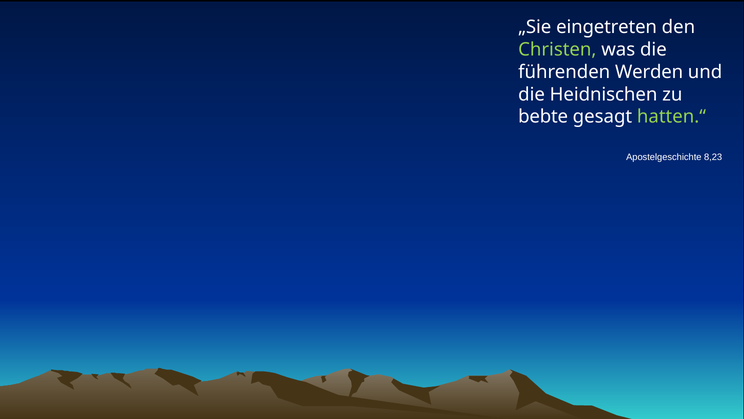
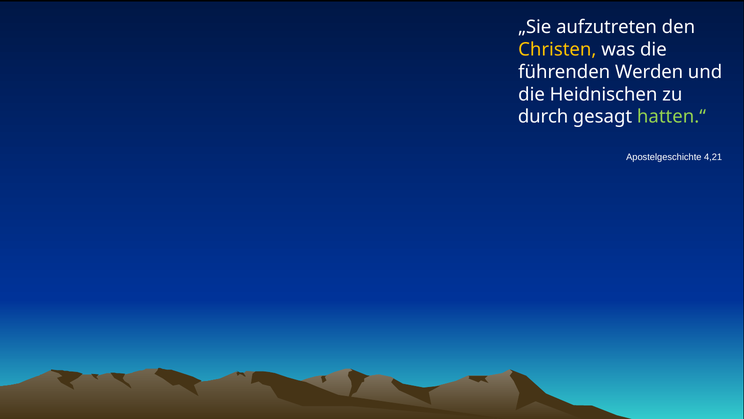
eingetreten: eingetreten -> aufzutreten
Christen colour: light green -> yellow
bebte: bebte -> durch
8,23: 8,23 -> 4,21
